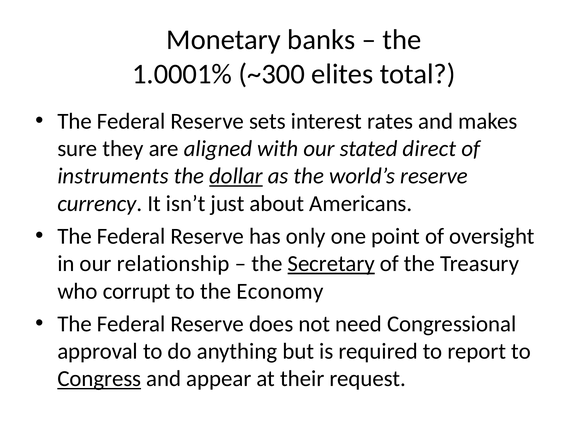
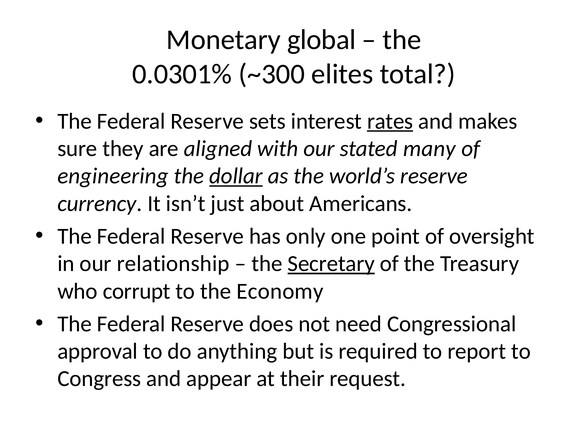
banks: banks -> global
1.0001%: 1.0001% -> 0.0301%
rates underline: none -> present
direct: direct -> many
instruments: instruments -> engineering
Congress underline: present -> none
